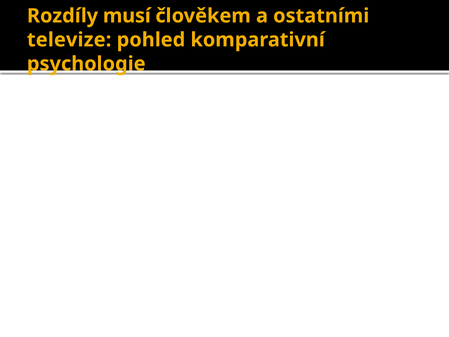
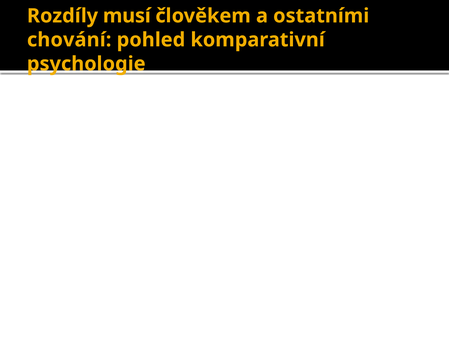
televize: televize -> chování
